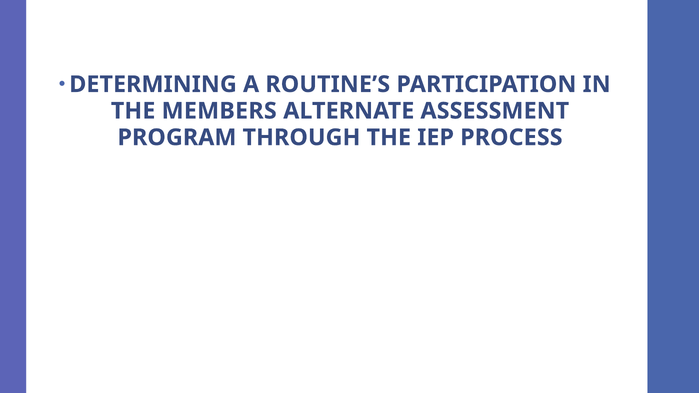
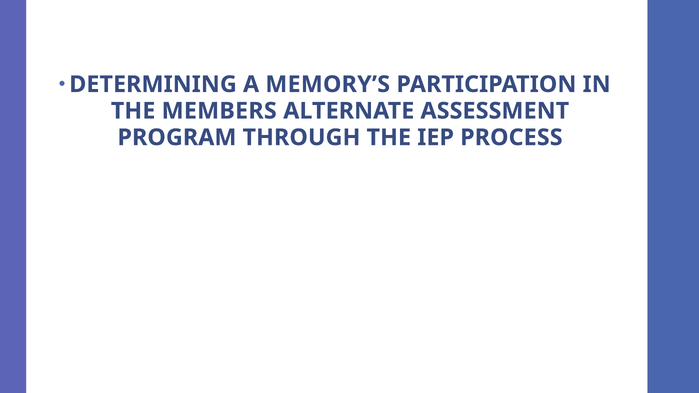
ROUTINE’S: ROUTINE’S -> MEMORY’S
